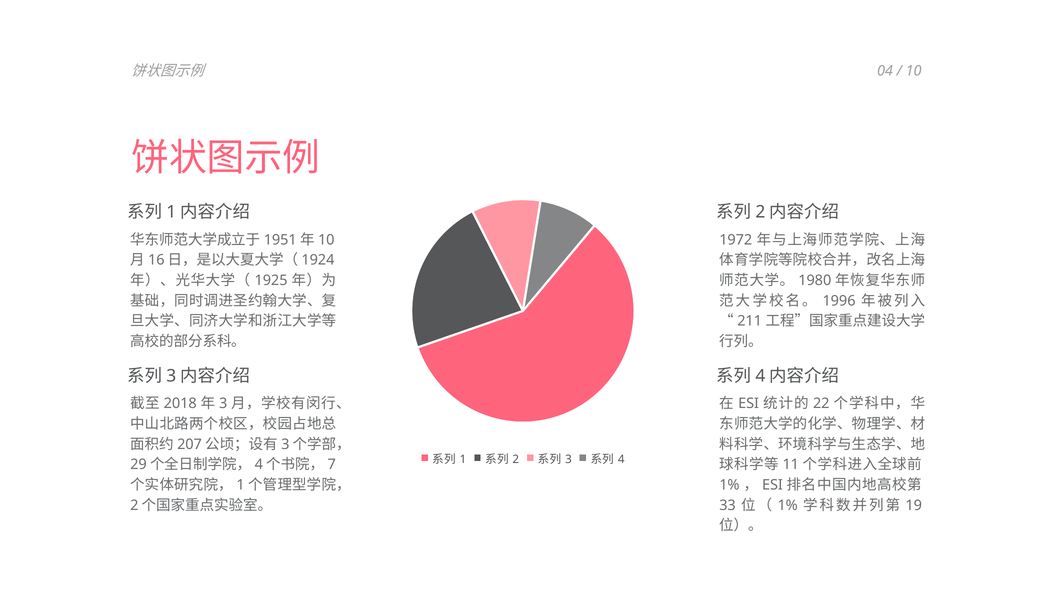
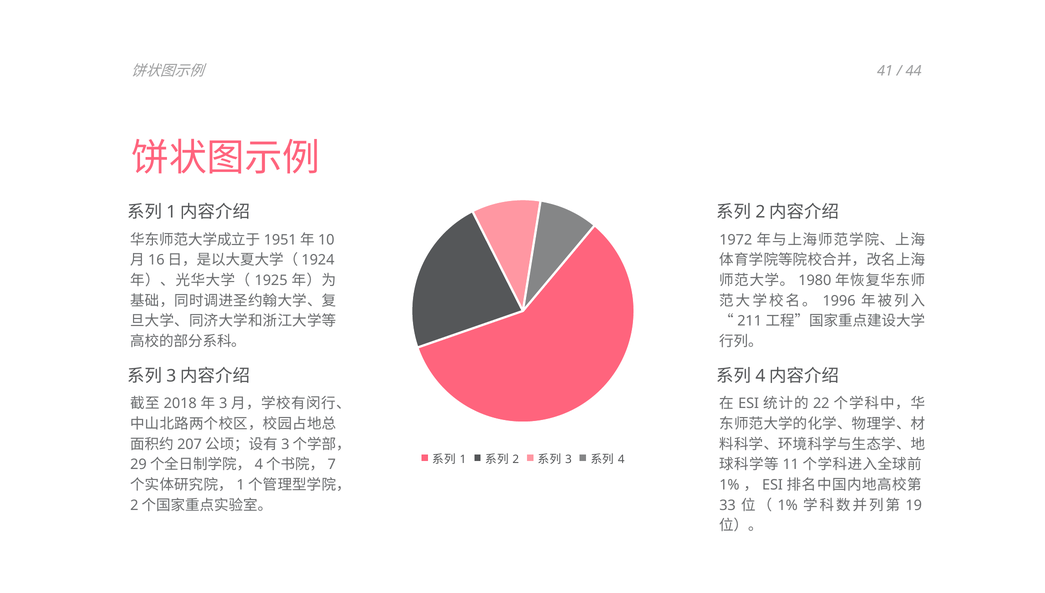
04: 04 -> 41
10: 10 -> 44
